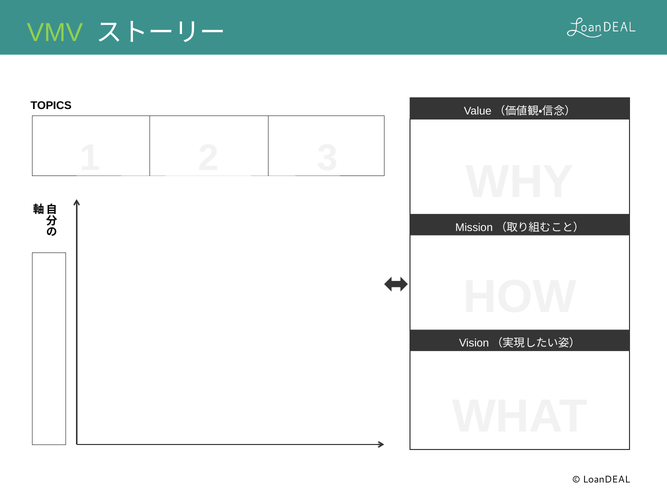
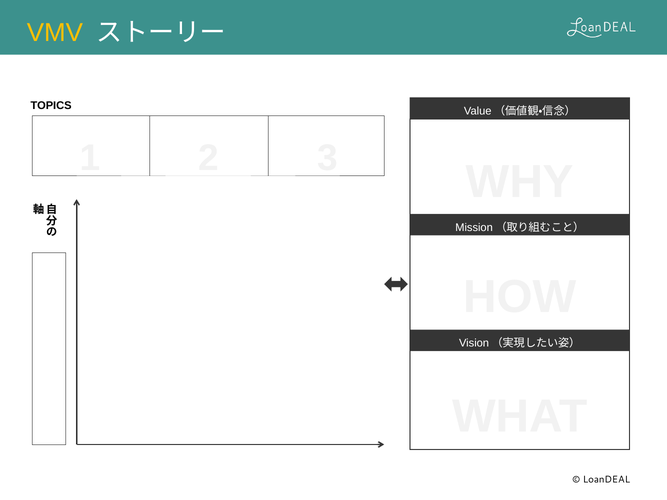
VMV colour: light green -> yellow
